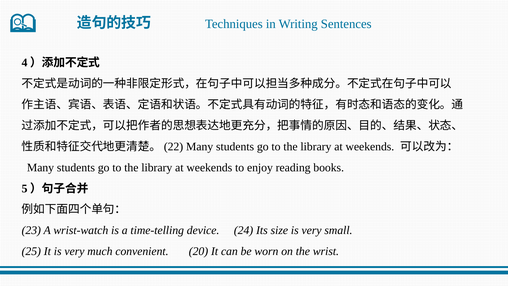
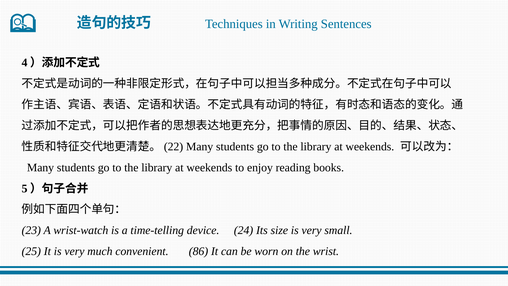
20: 20 -> 86
